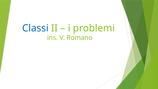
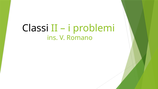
Classi colour: blue -> black
